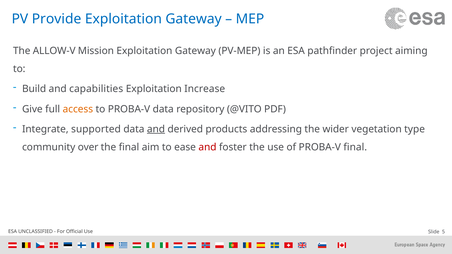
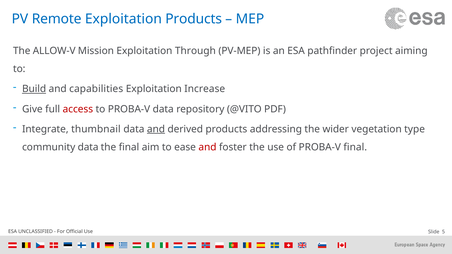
Provide: Provide -> Remote
Gateway at (194, 19): Gateway -> Products
Mission Exploitation Gateway: Gateway -> Through
Build underline: none -> present
access colour: orange -> red
supported: supported -> thumbnail
community over: over -> data
